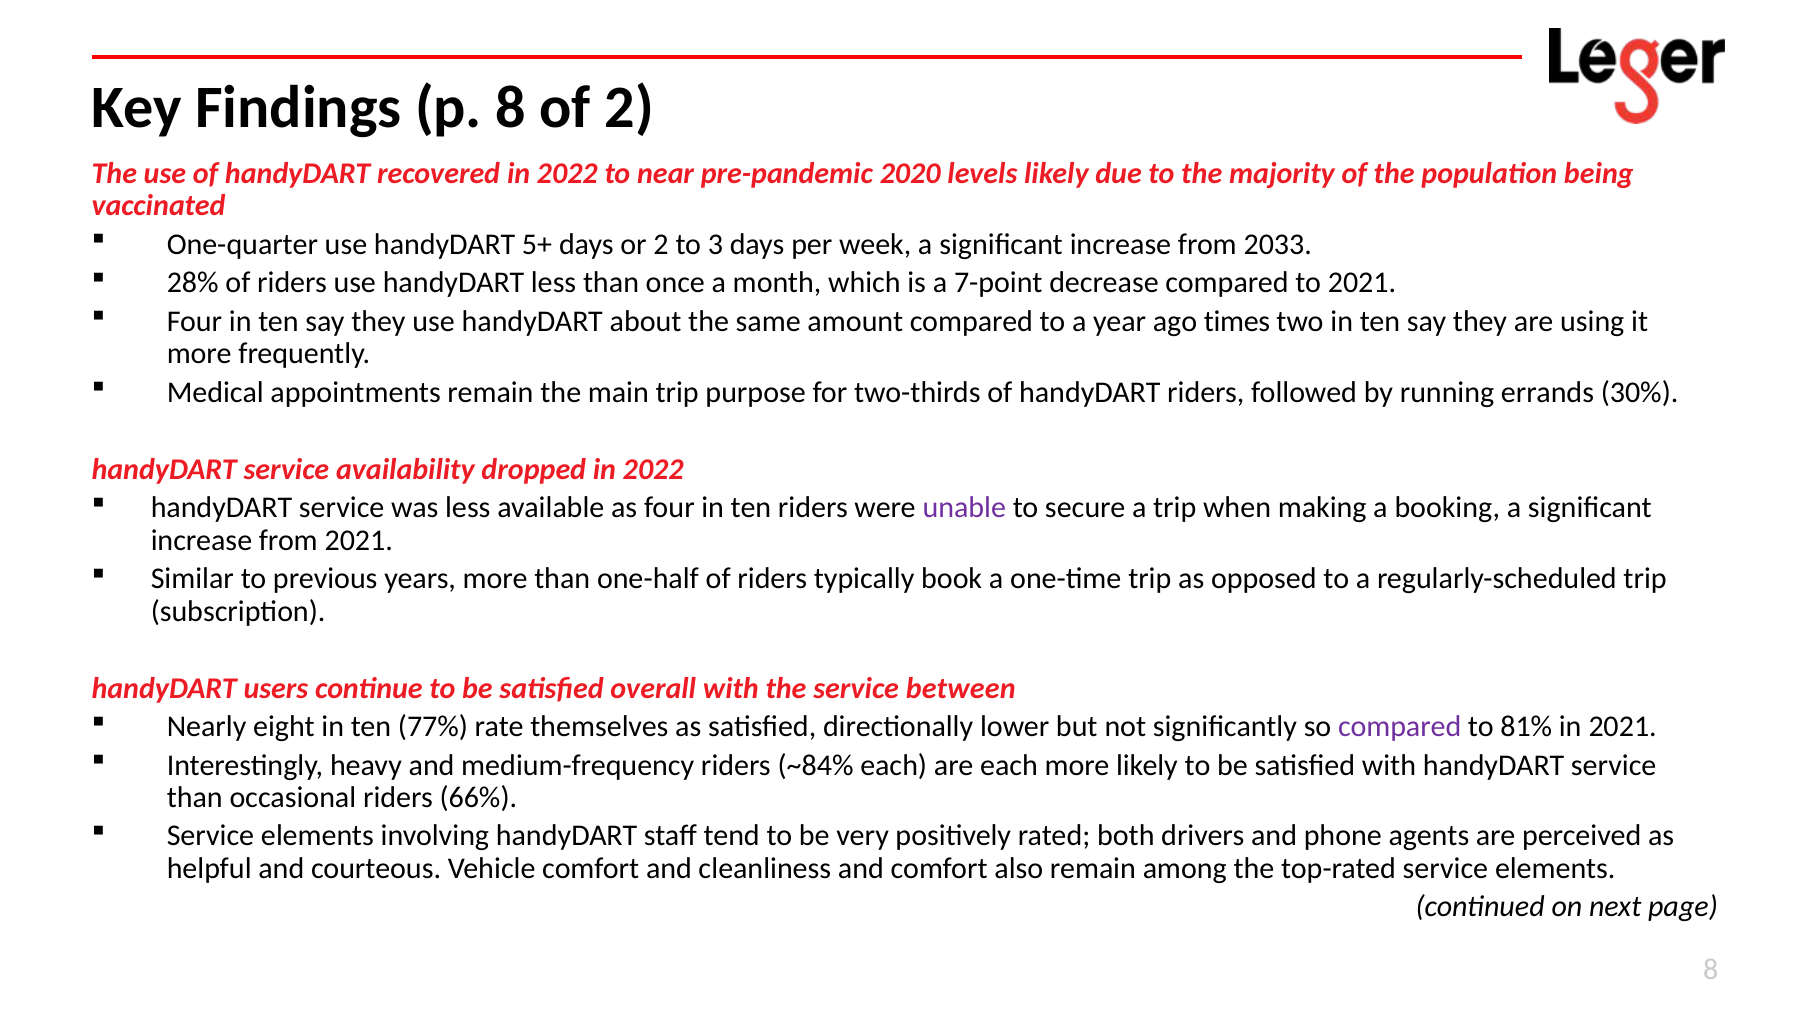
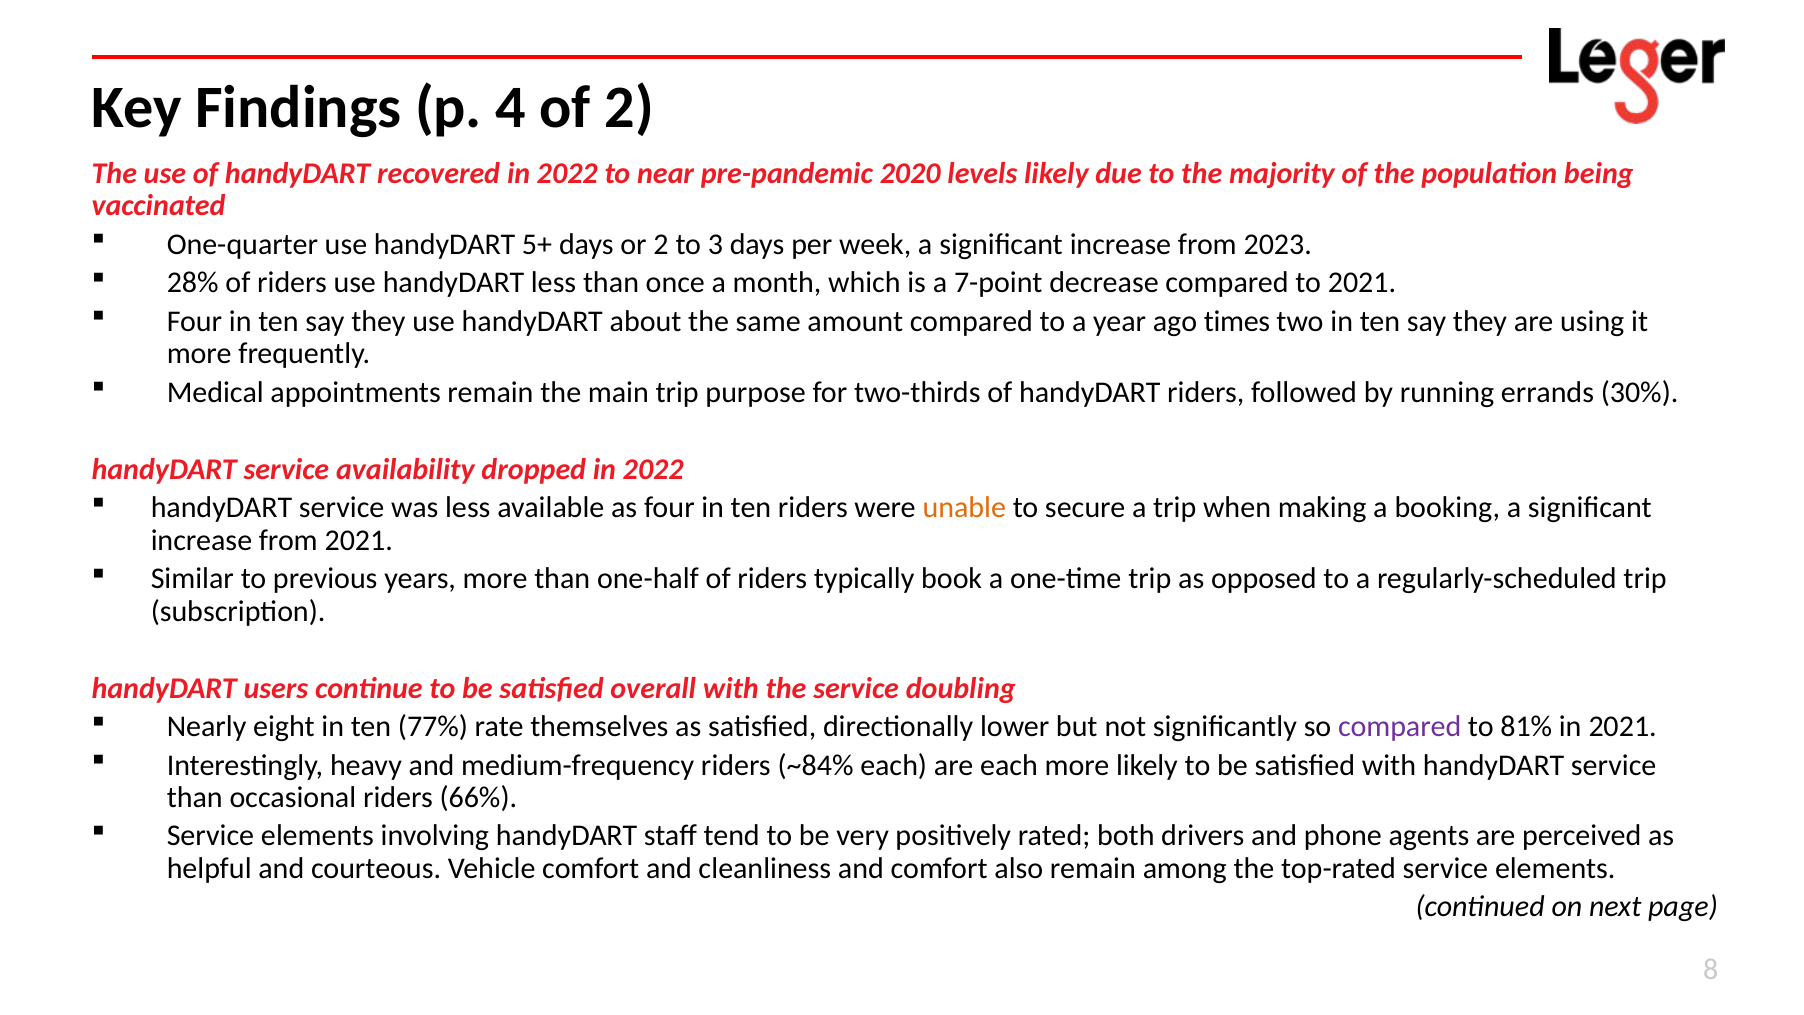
p 8: 8 -> 4
2033: 2033 -> 2023
unable colour: purple -> orange
between: between -> doubling
